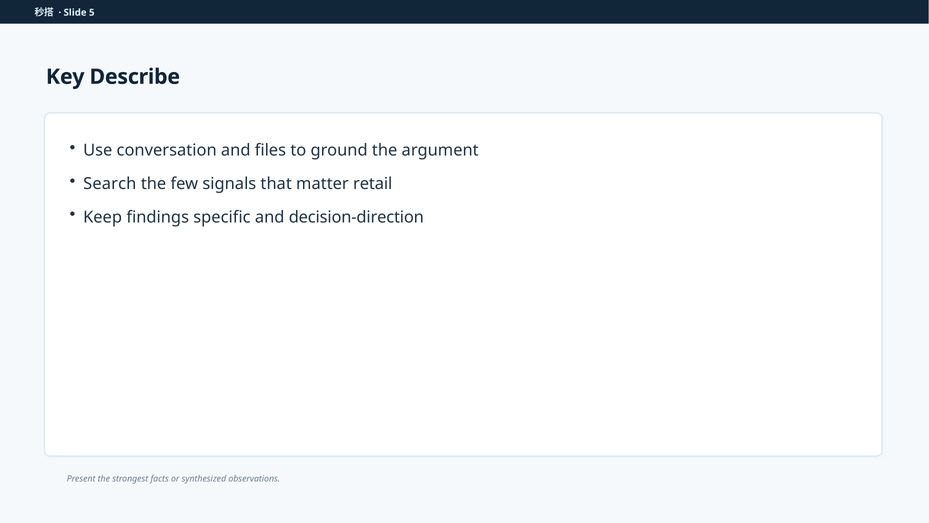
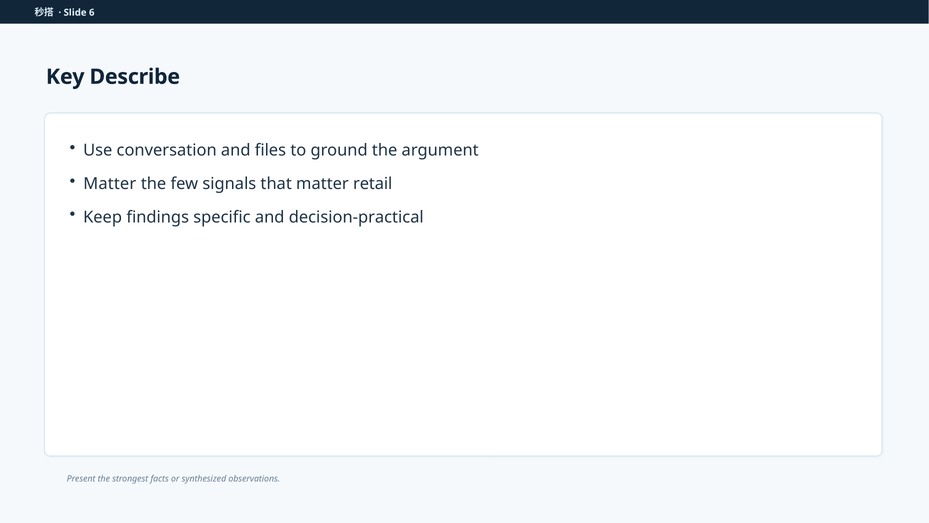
5: 5 -> 6
Search at (110, 184): Search -> Matter
decision-direction: decision-direction -> decision-practical
